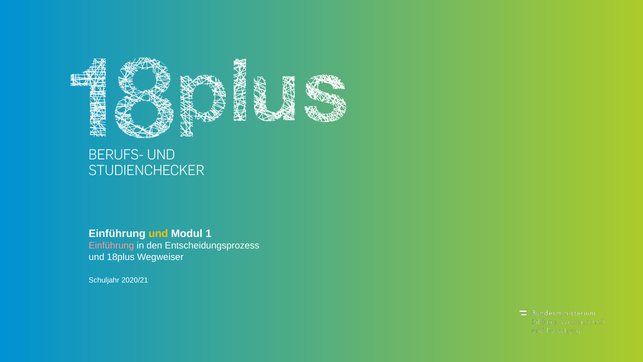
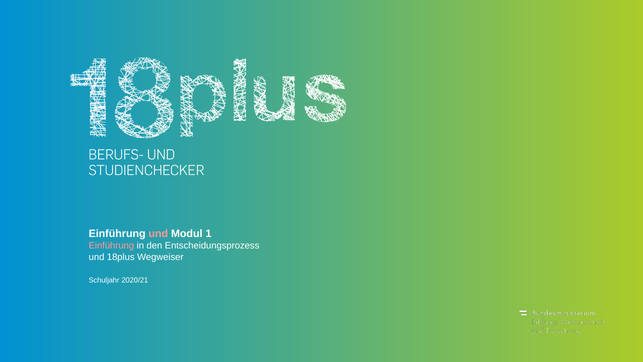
und at (158, 234) colour: yellow -> pink
